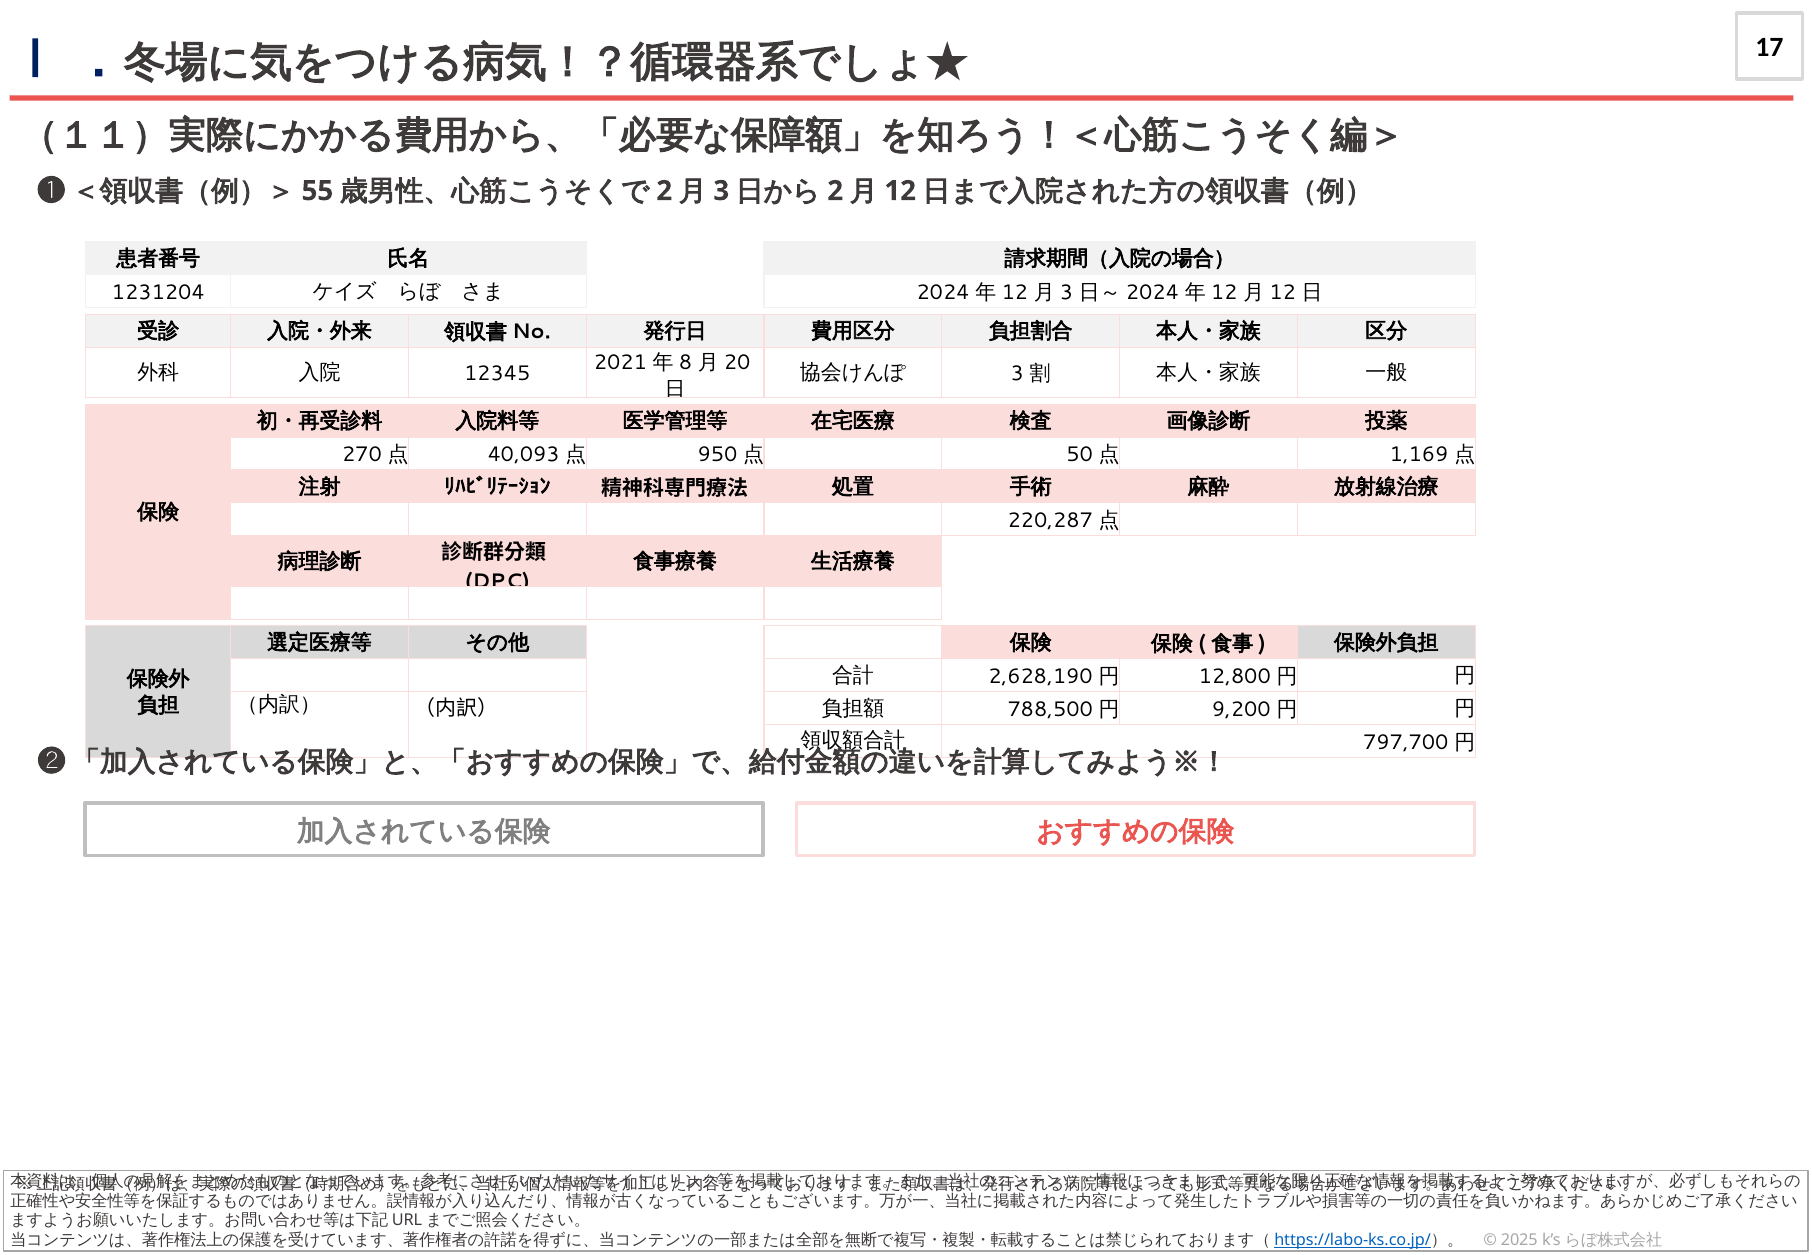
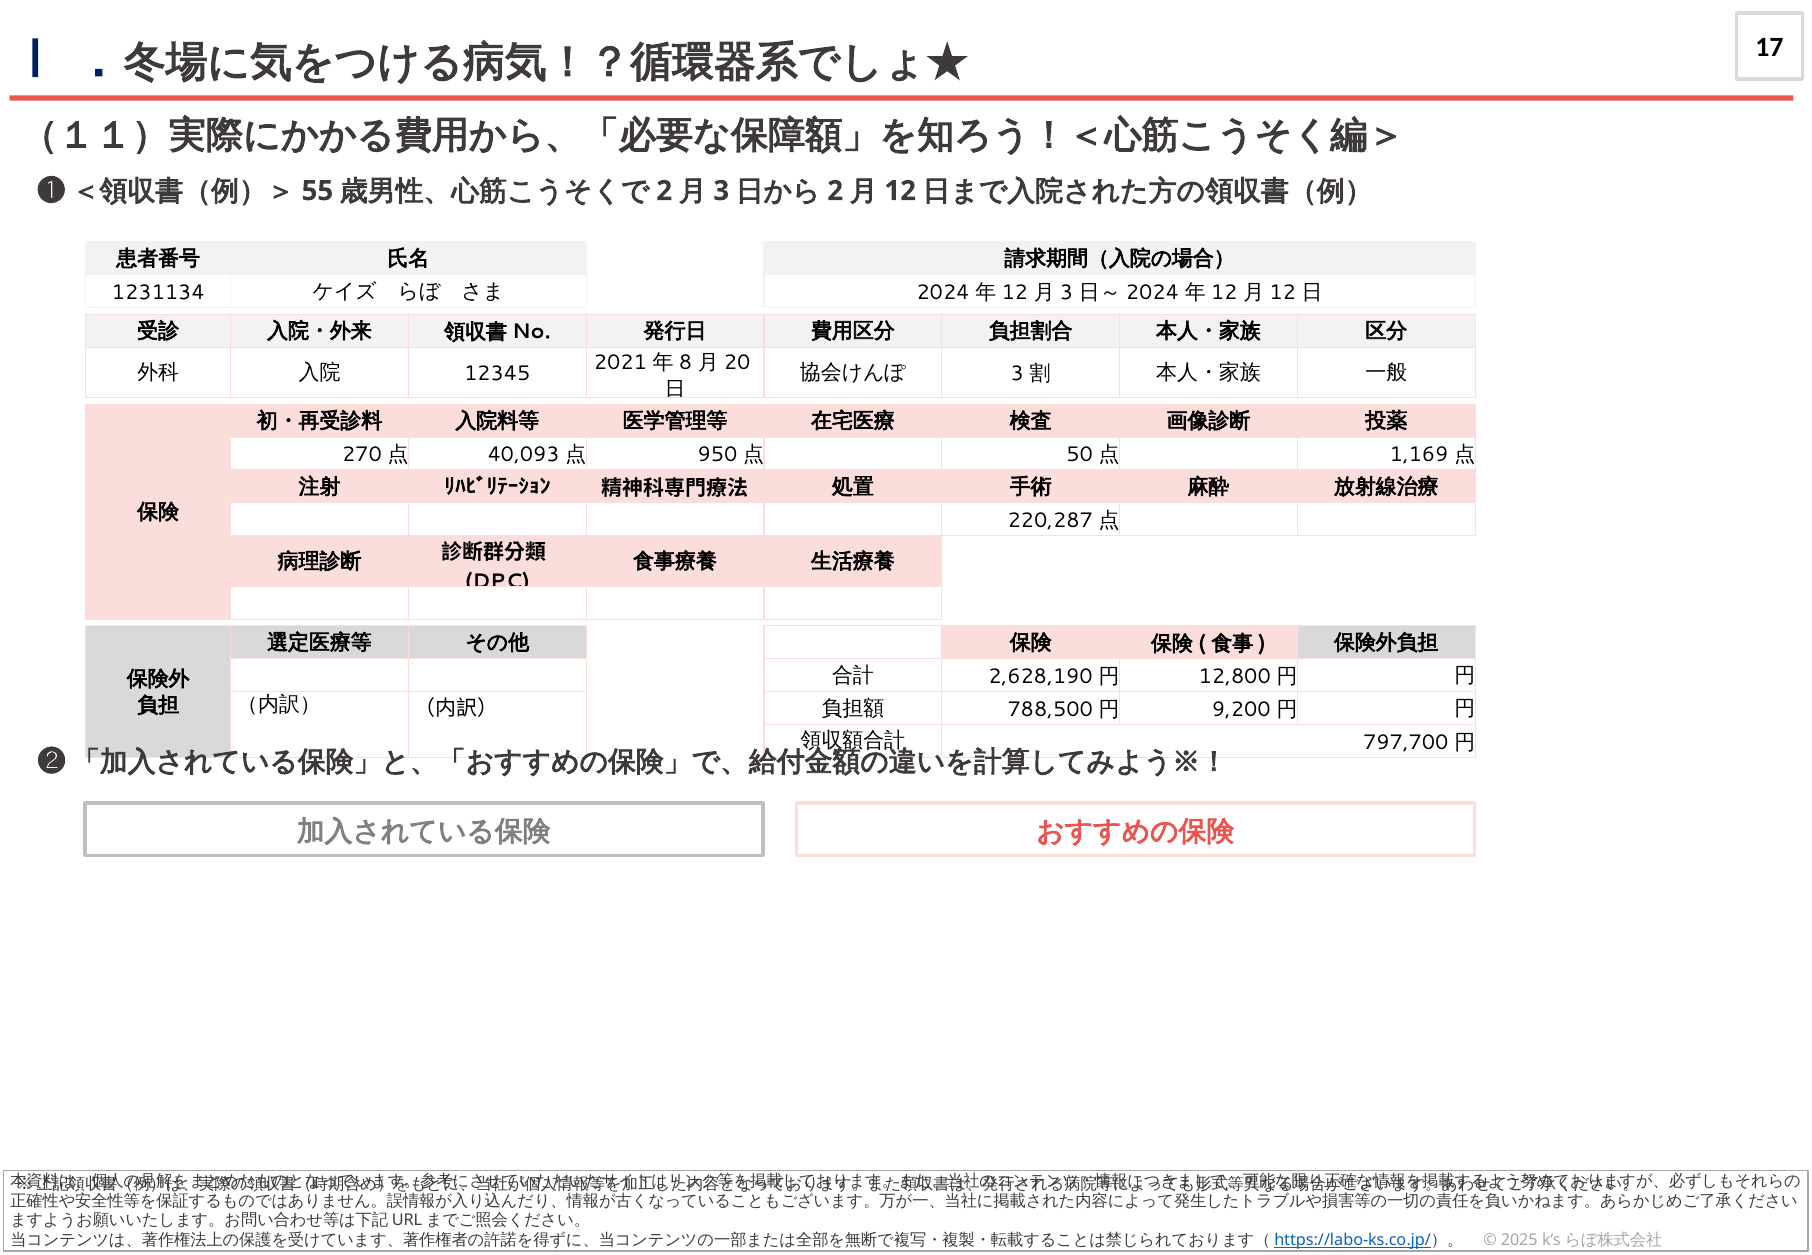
1231204: 1231204 -> 1231134
